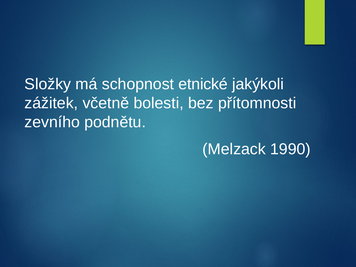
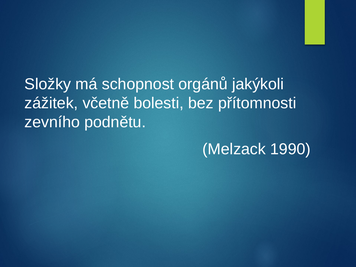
etnické: etnické -> orgánů
